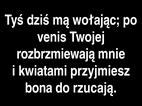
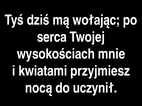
venis: venis -> serca
rozbrzmiewają: rozbrzmiewają -> wysokościach
bona: bona -> nocą
rzucają: rzucają -> uczynił
